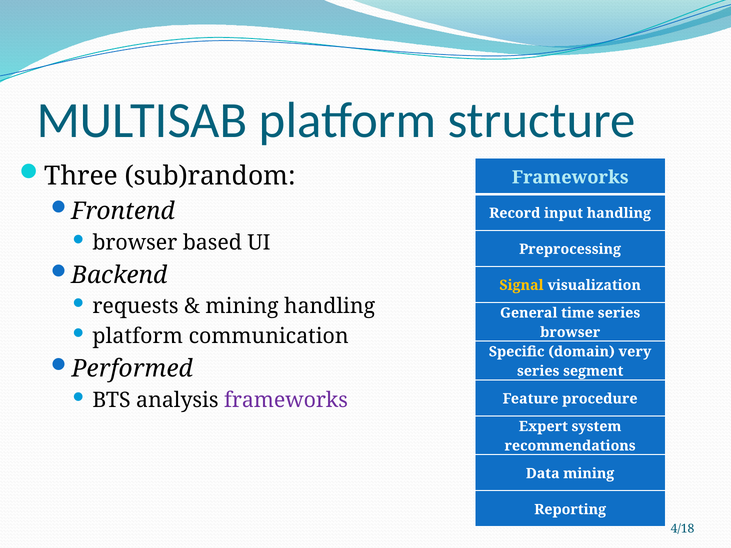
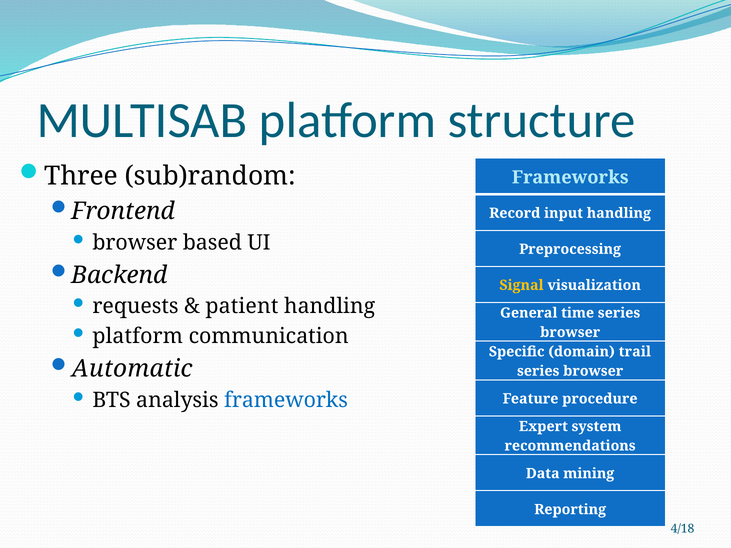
mining at (242, 307): mining -> patient
very: very -> trail
Performed: Performed -> Automatic
segment at (593, 371): segment -> browser
frameworks at (286, 400) colour: purple -> blue
